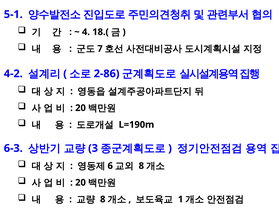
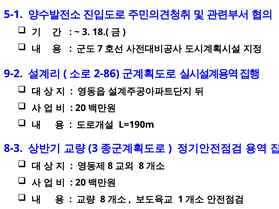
4 at (86, 32): 4 -> 3
4-2: 4-2 -> 9-2
6-3: 6-3 -> 8-3
6 at (110, 166): 6 -> 8
